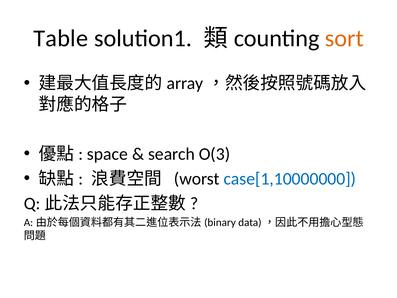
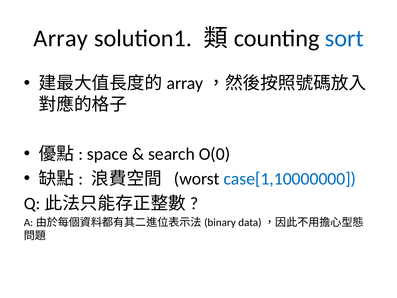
Table: Table -> Array
sort colour: orange -> blue
O(3: O(3 -> O(0
